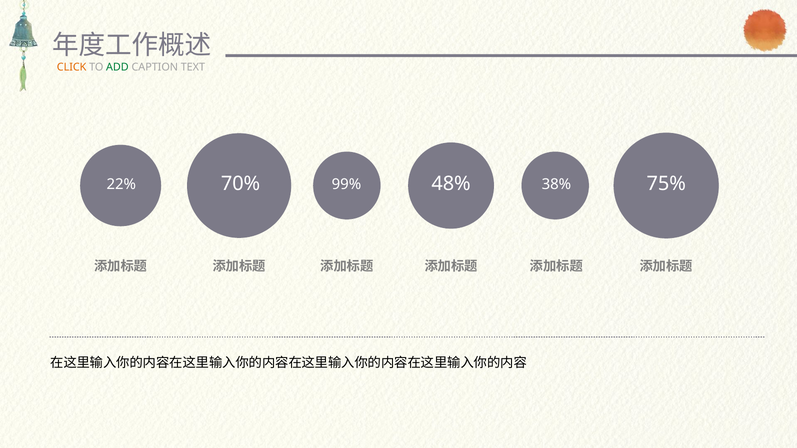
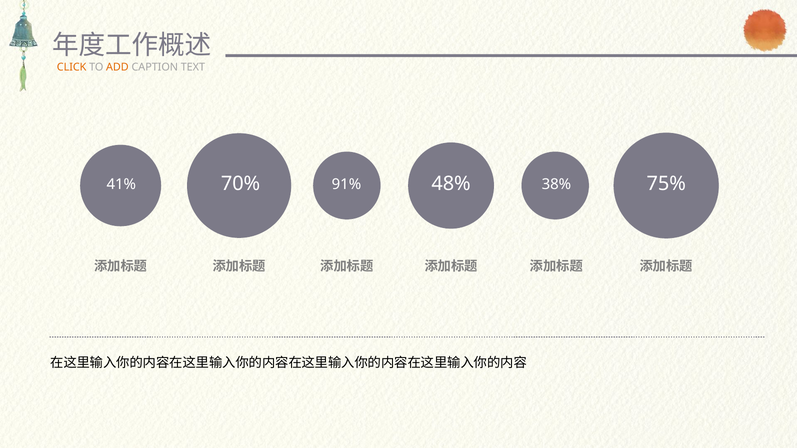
ADD colour: green -> orange
22%: 22% -> 41%
99%: 99% -> 91%
